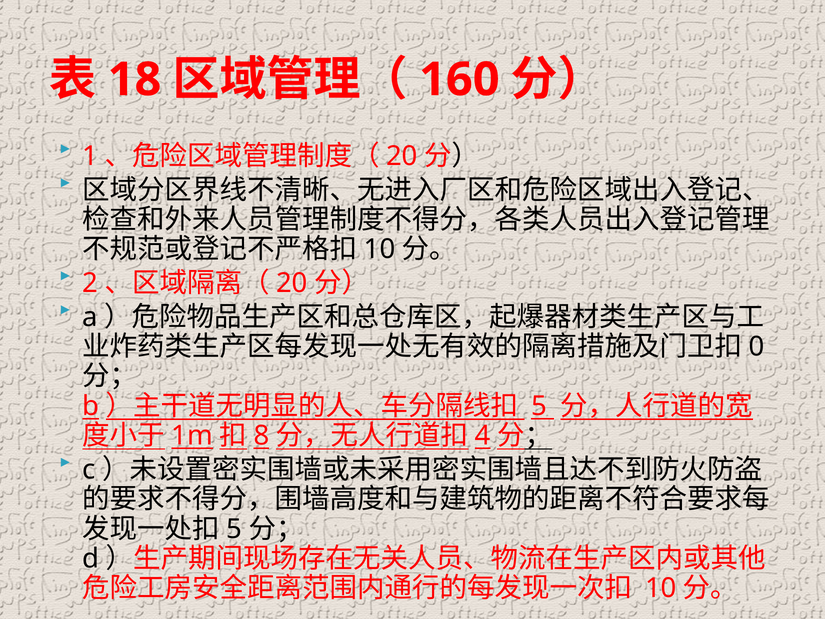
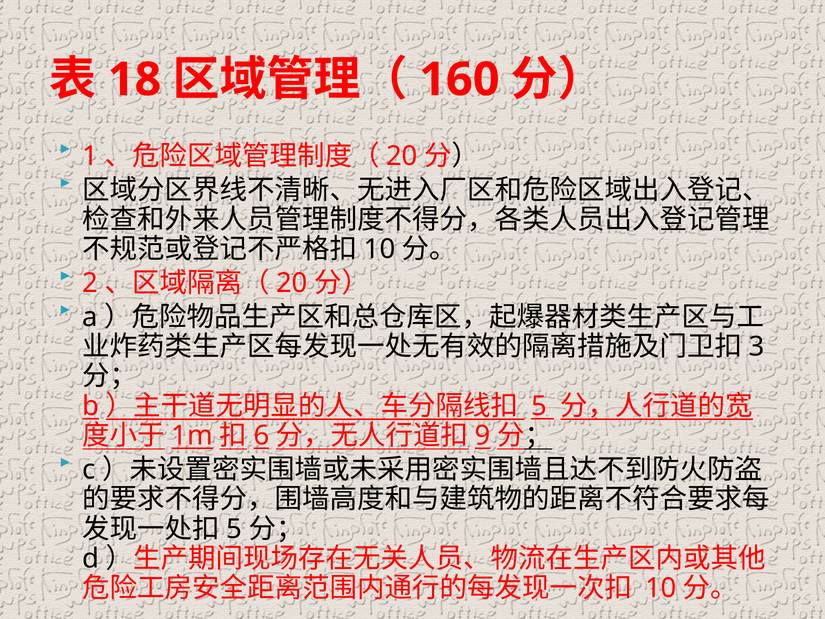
0: 0 -> 3
8: 8 -> 6
4: 4 -> 9
